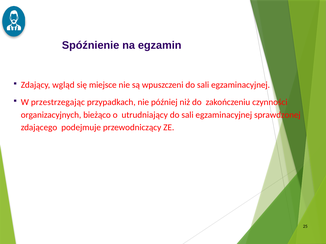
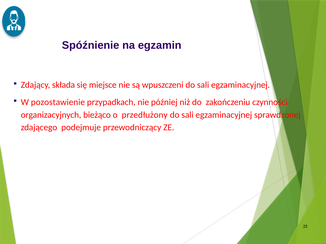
wgląd: wgląd -> składa
przestrzegając: przestrzegając -> pozostawienie
utrudniający: utrudniający -> przedłużony
